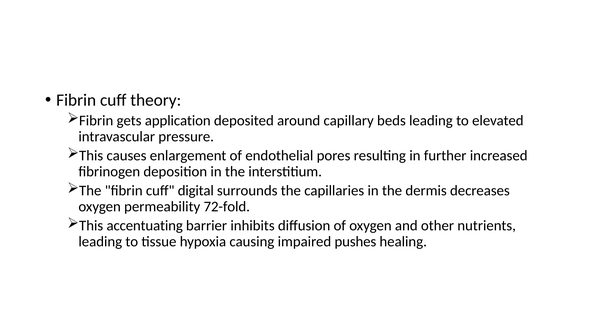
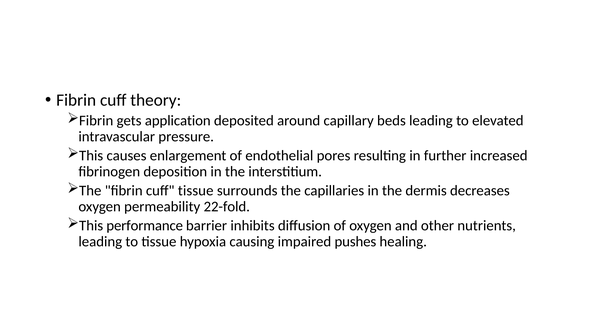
cuff digital: digital -> tissue
72-fold: 72-fold -> 22-fold
accentuating: accentuating -> performance
